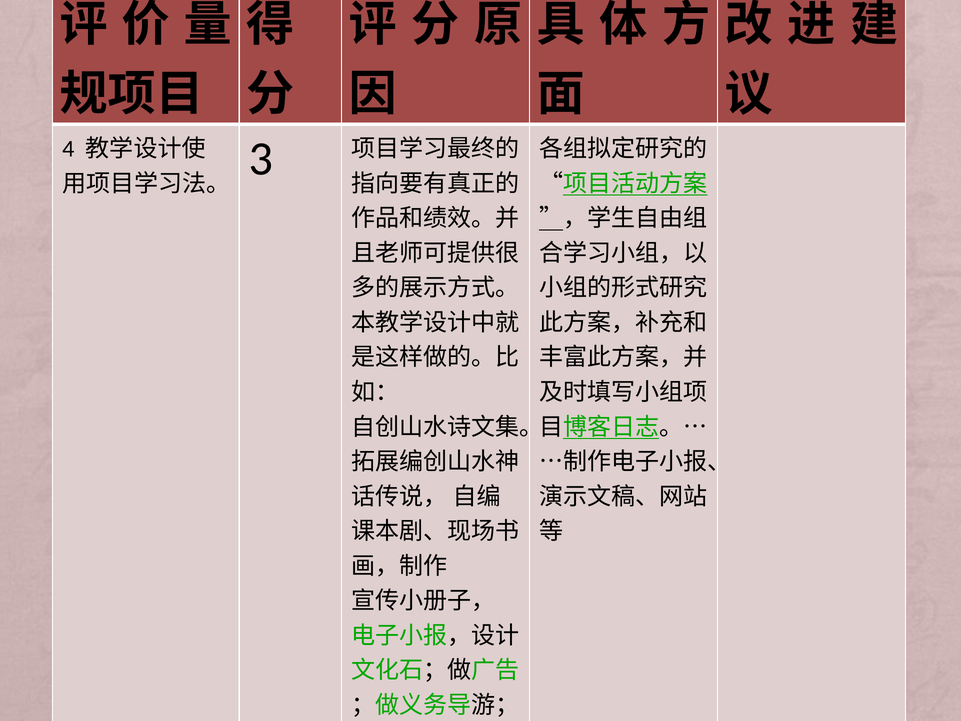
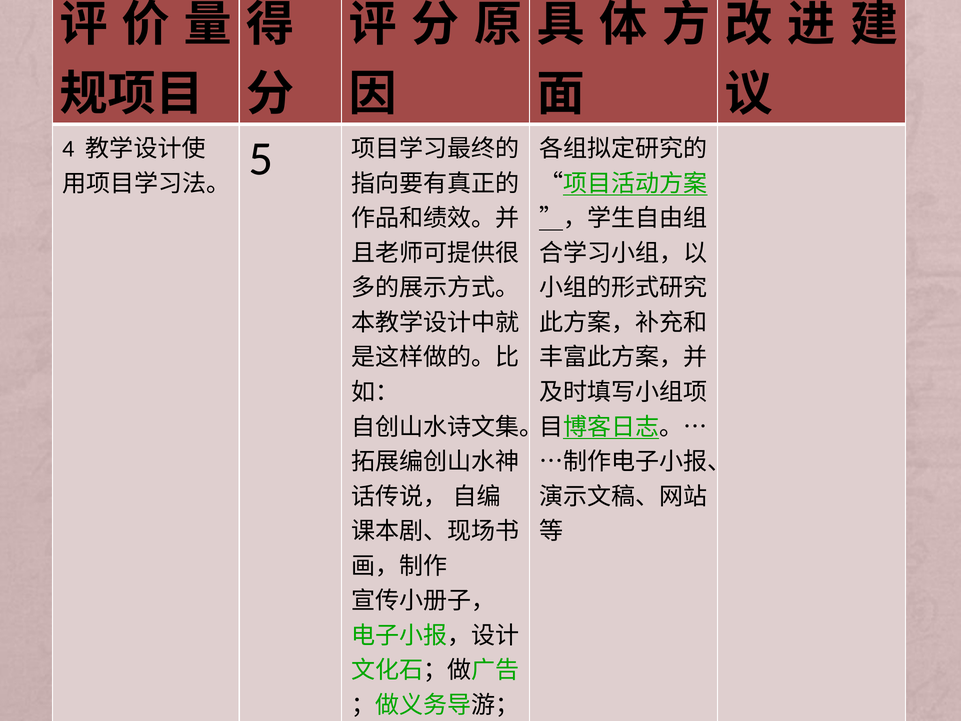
3: 3 -> 5
